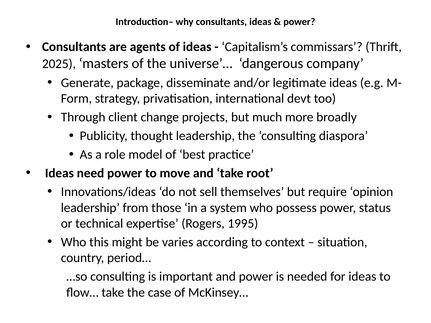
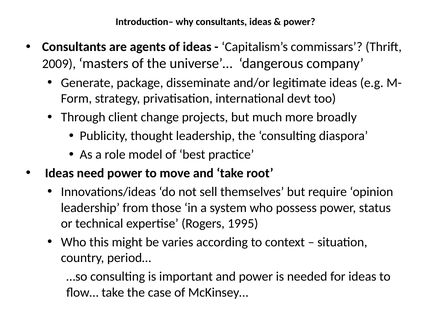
2025: 2025 -> 2009
